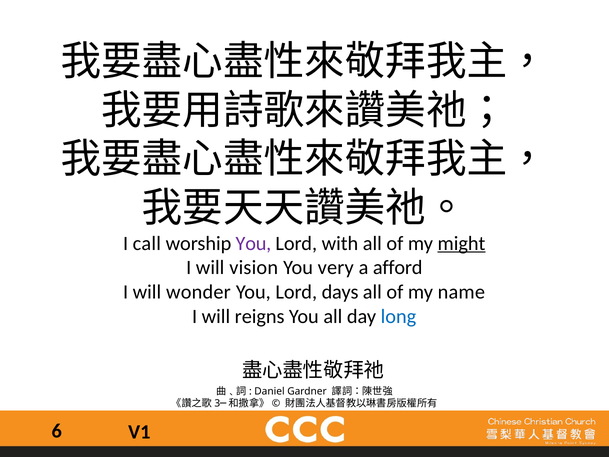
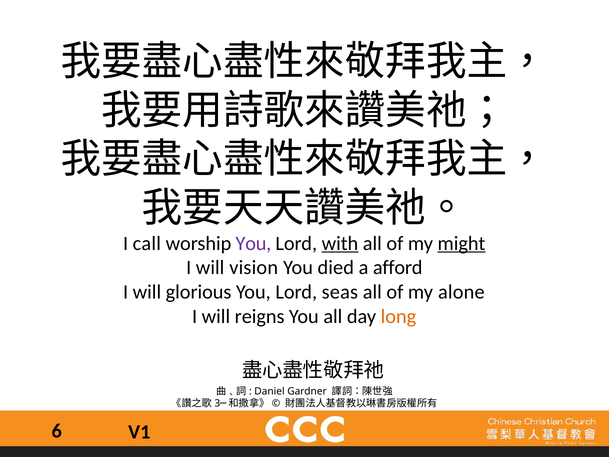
with underline: none -> present
very: very -> died
wonder: wonder -> glorious
days: days -> seas
name: name -> alone
long colour: blue -> orange
